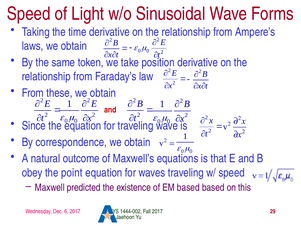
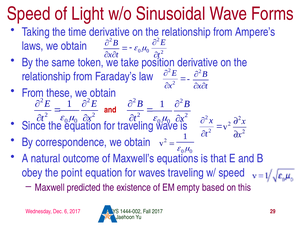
EM based: based -> empty
